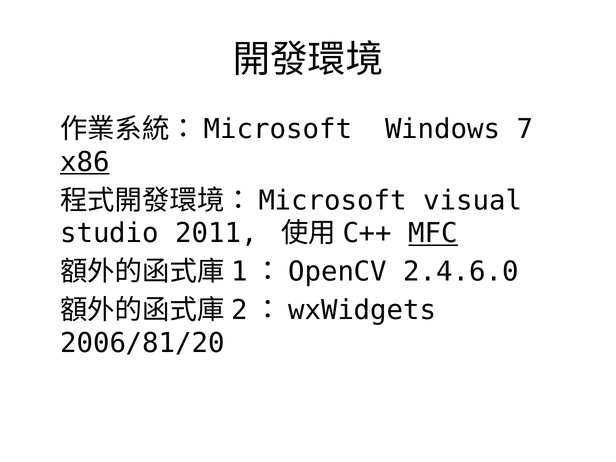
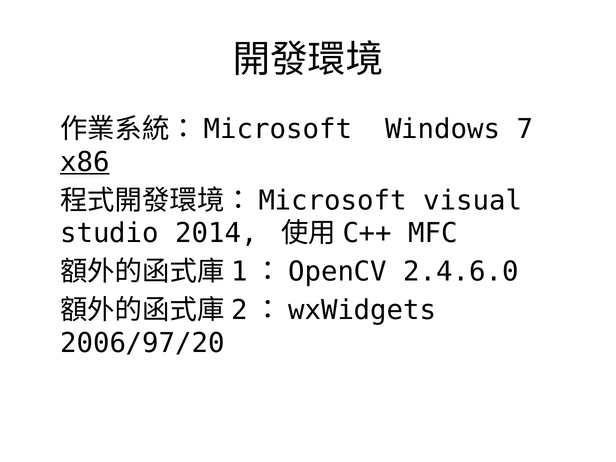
2011: 2011 -> 2014
MFC underline: present -> none
2006/81/20: 2006/81/20 -> 2006/97/20
